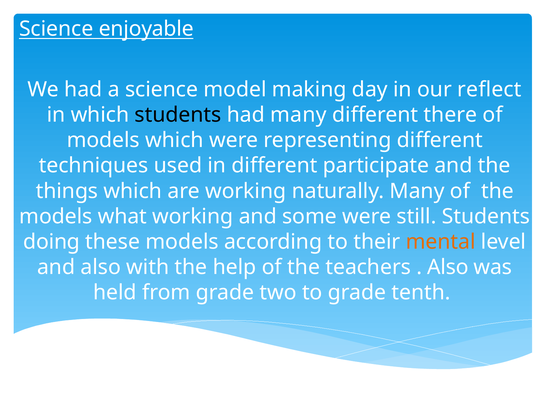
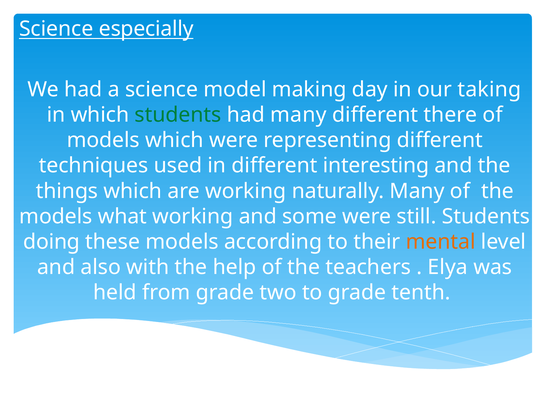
enjoyable: enjoyable -> especially
reflect: reflect -> taking
students at (178, 115) colour: black -> green
participate: participate -> interesting
Also at (448, 268): Also -> Elya
